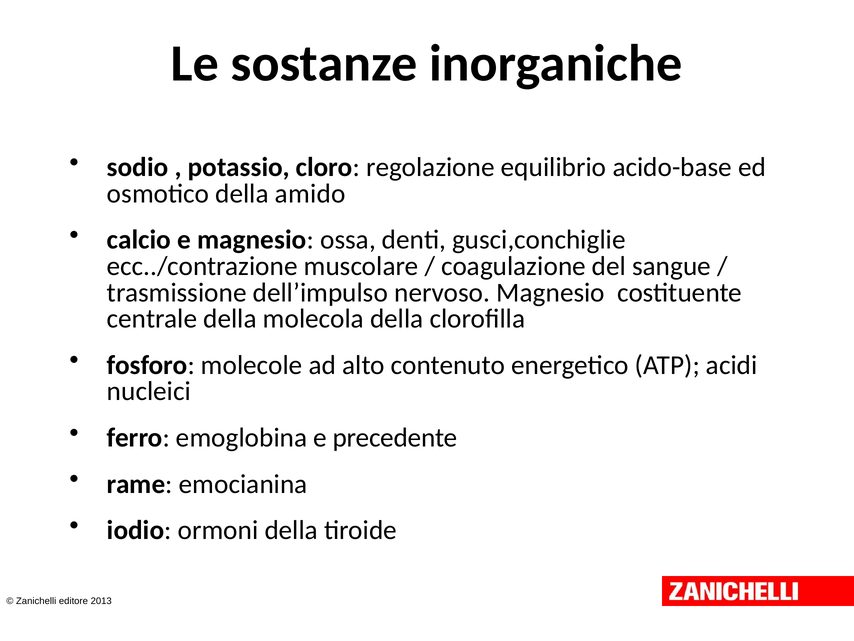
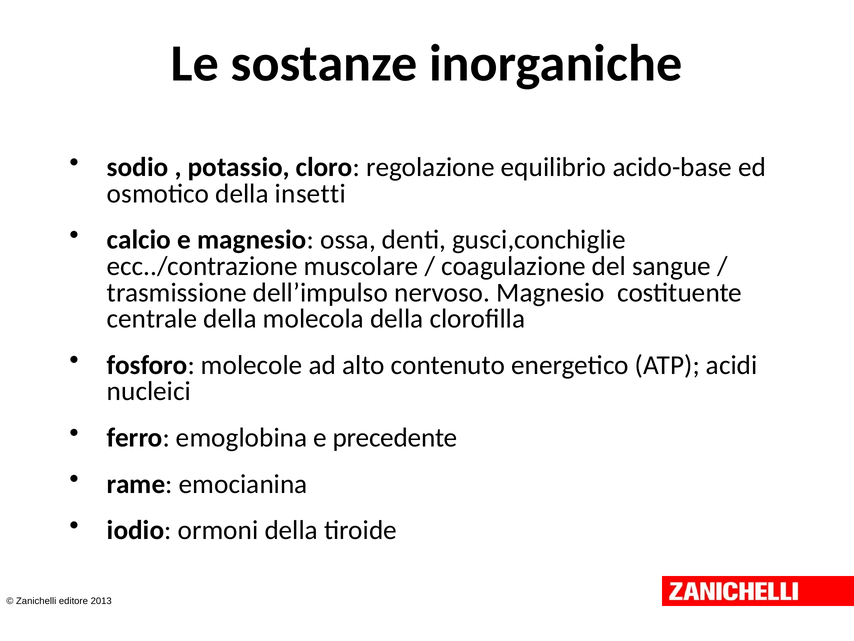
amido: amido -> insetti
